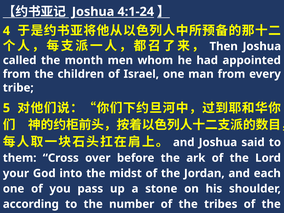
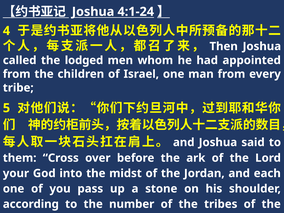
month: month -> lodged
